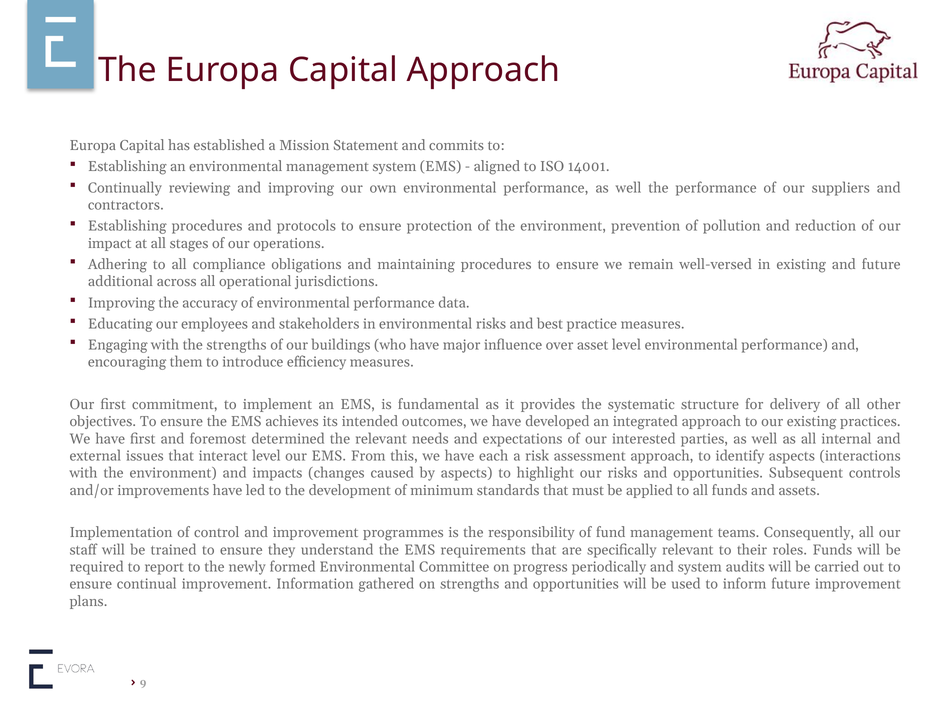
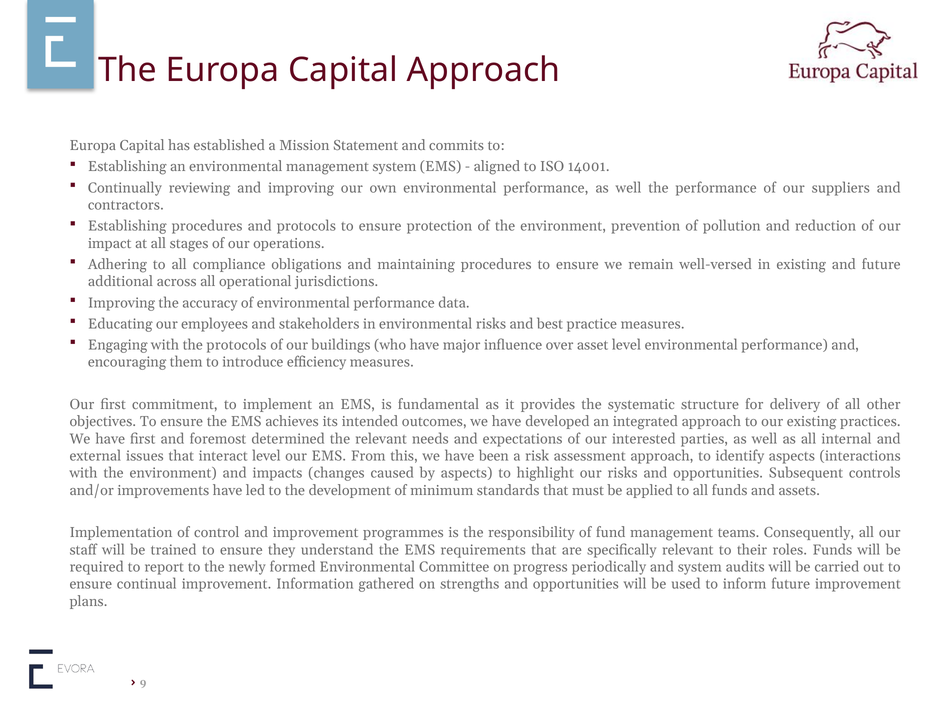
the strengths: strengths -> protocols
each: each -> been
